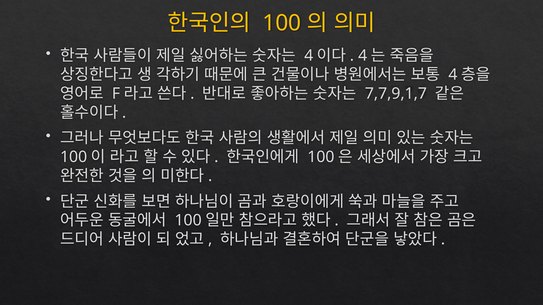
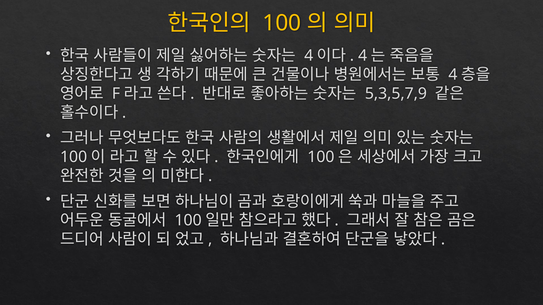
7,7,9,1,7: 7,7,9,1,7 -> 5,3,5,7,9
